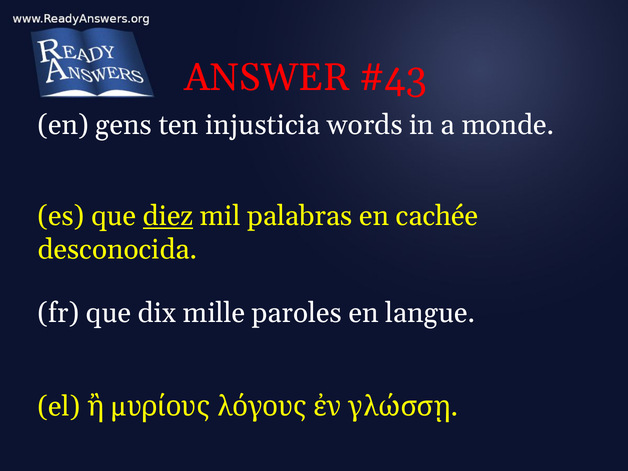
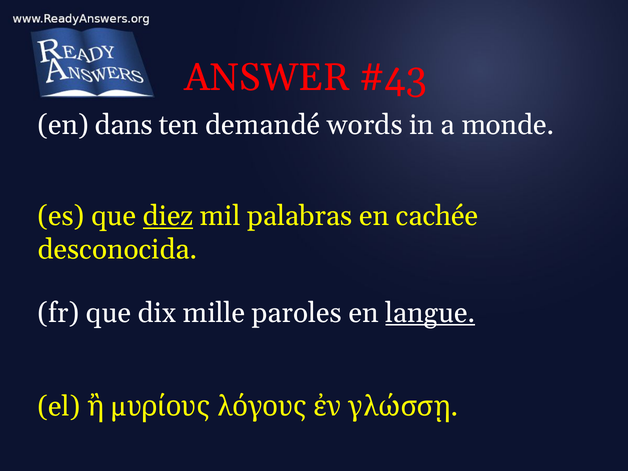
gens: gens -> dans
injusticia: injusticia -> demandé
langue underline: none -> present
